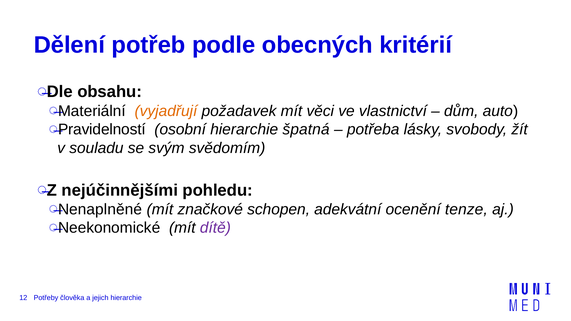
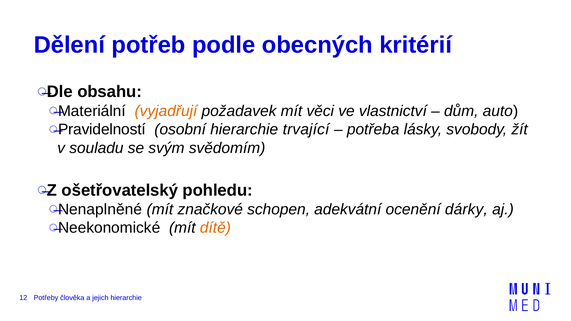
špatná: špatná -> trvající
nejúčinnějšími: nejúčinnějšími -> ošetřovatelský
tenze: tenze -> dárky
dítě colour: purple -> orange
